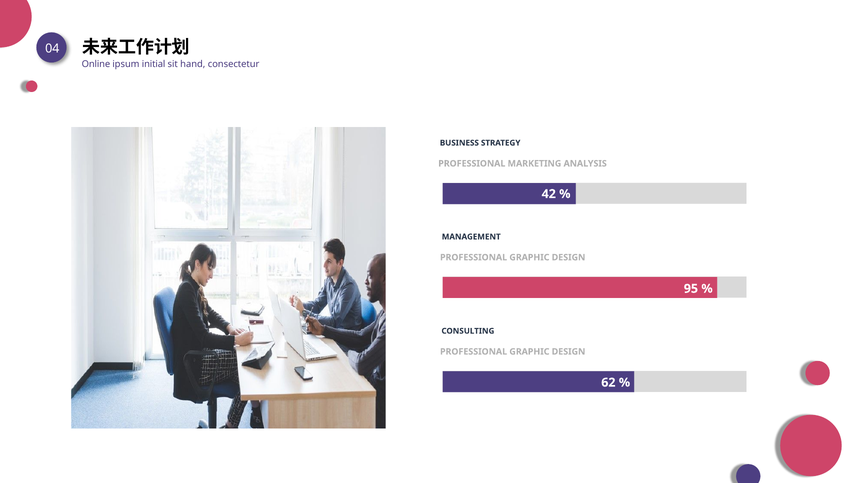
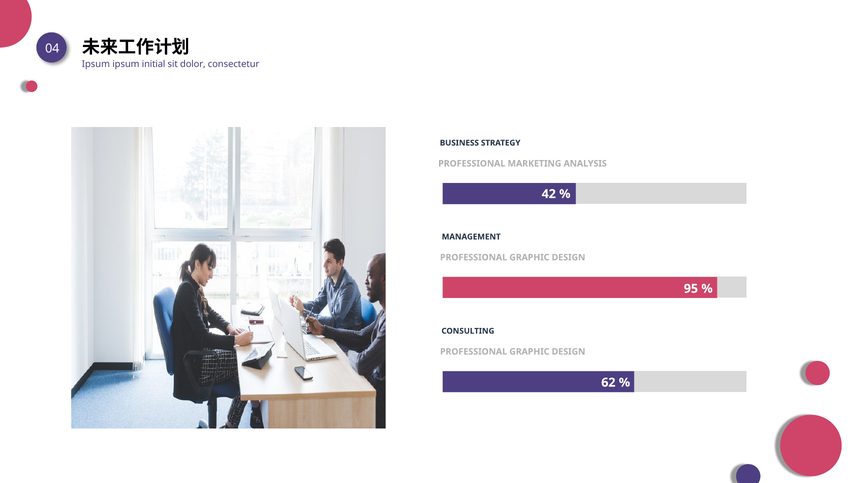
Online at (96, 64): Online -> Ipsum
hand: hand -> dolor
